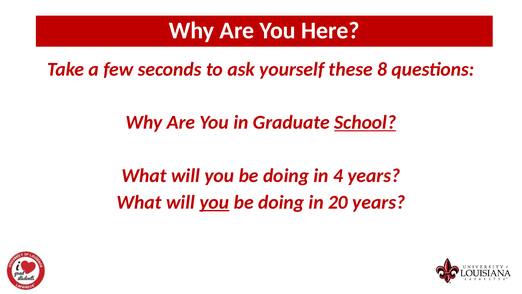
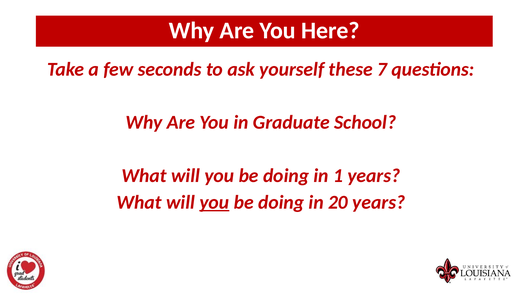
8: 8 -> 7
School underline: present -> none
4: 4 -> 1
